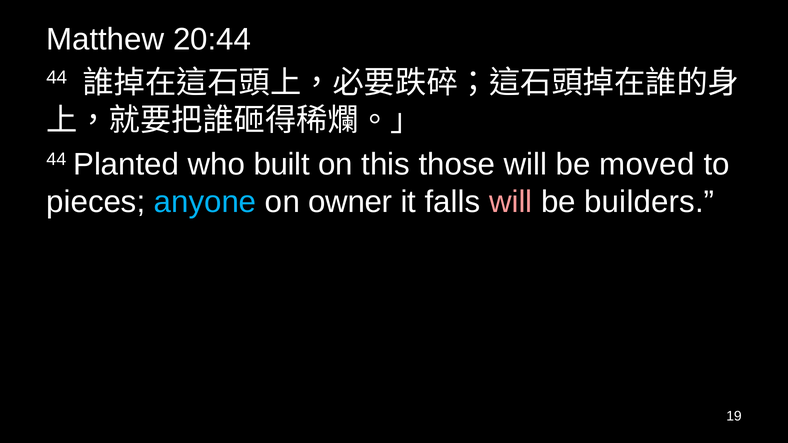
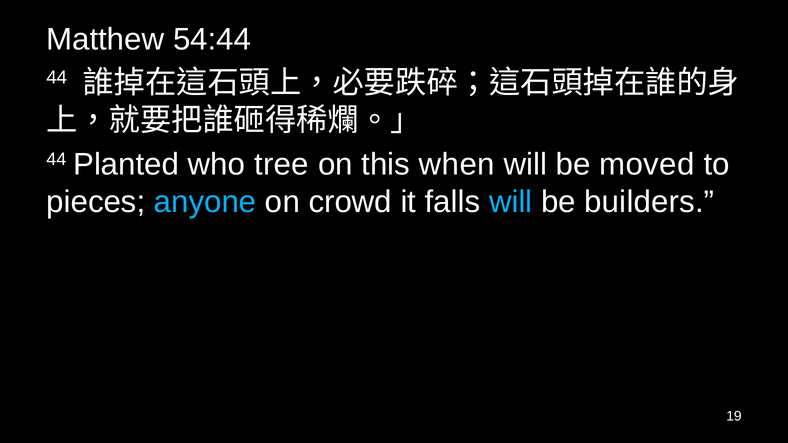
20:44: 20:44 -> 54:44
built: built -> tree
those: those -> when
owner: owner -> crowd
will at (511, 202) colour: pink -> light blue
